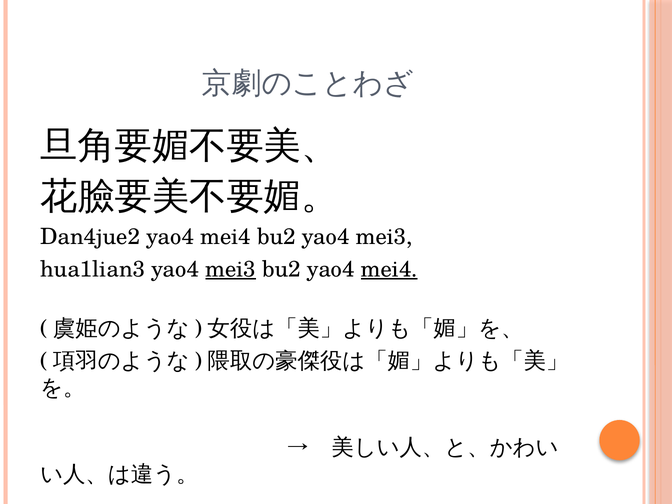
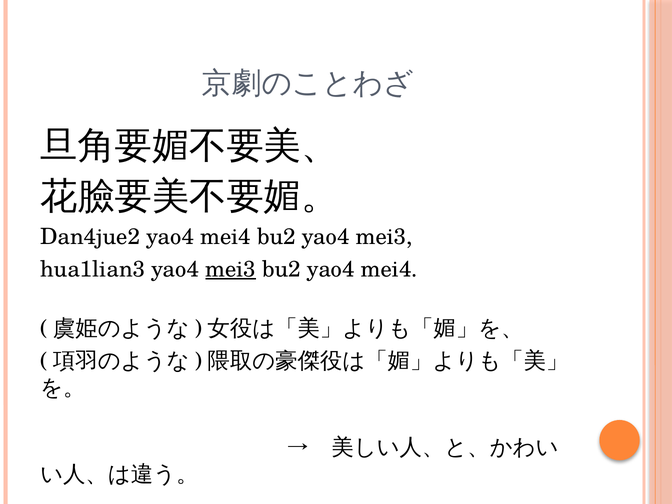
mei4 at (389, 269) underline: present -> none
